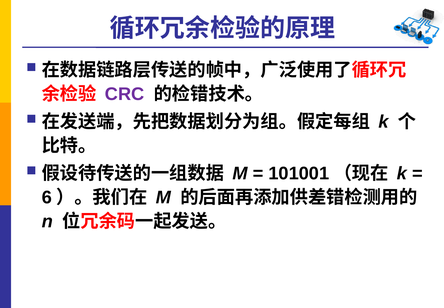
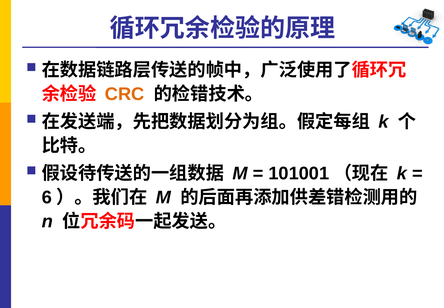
CRC colour: purple -> orange
